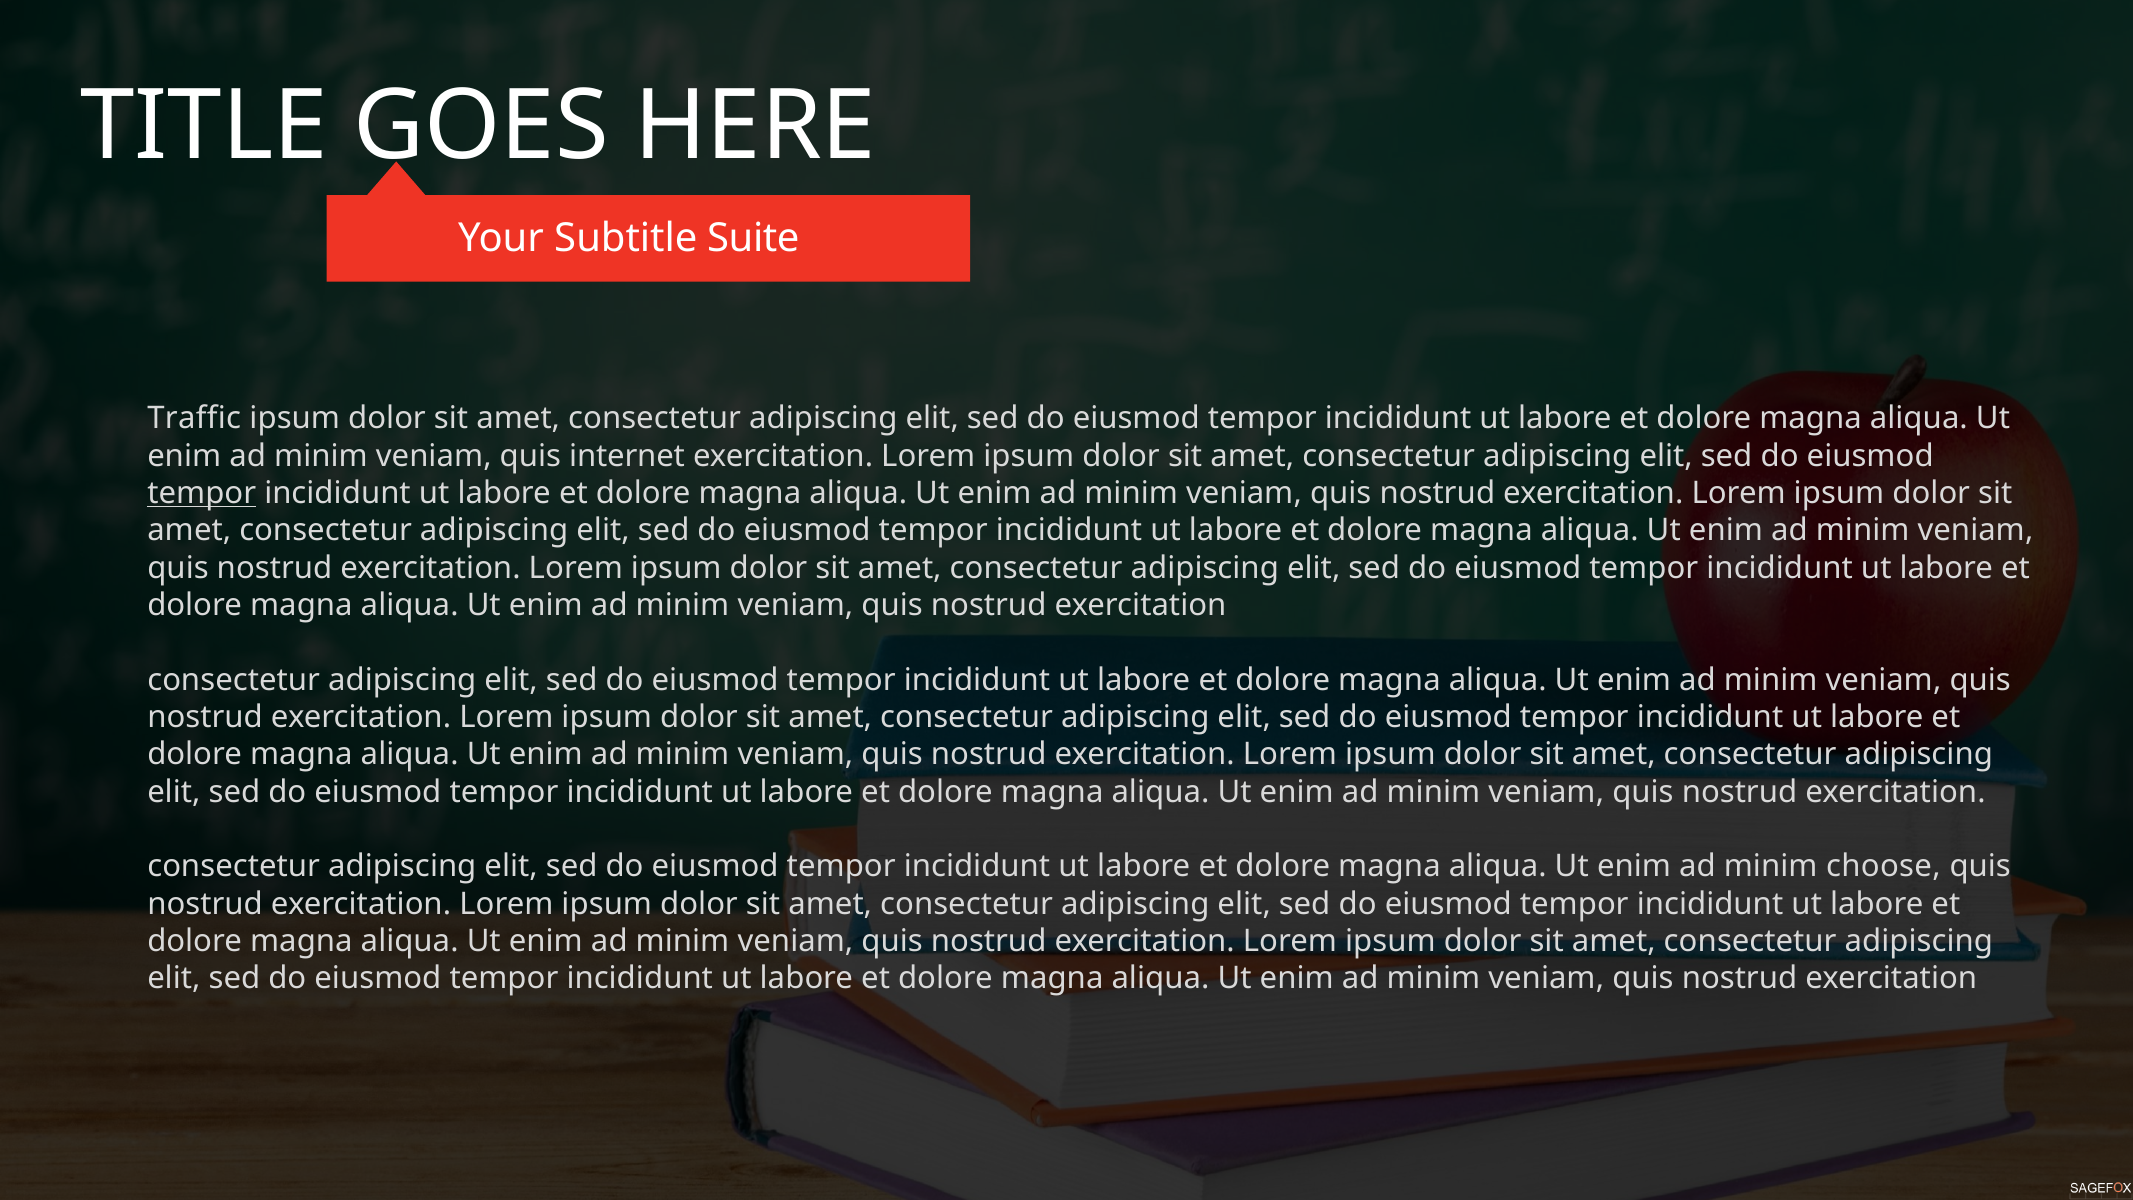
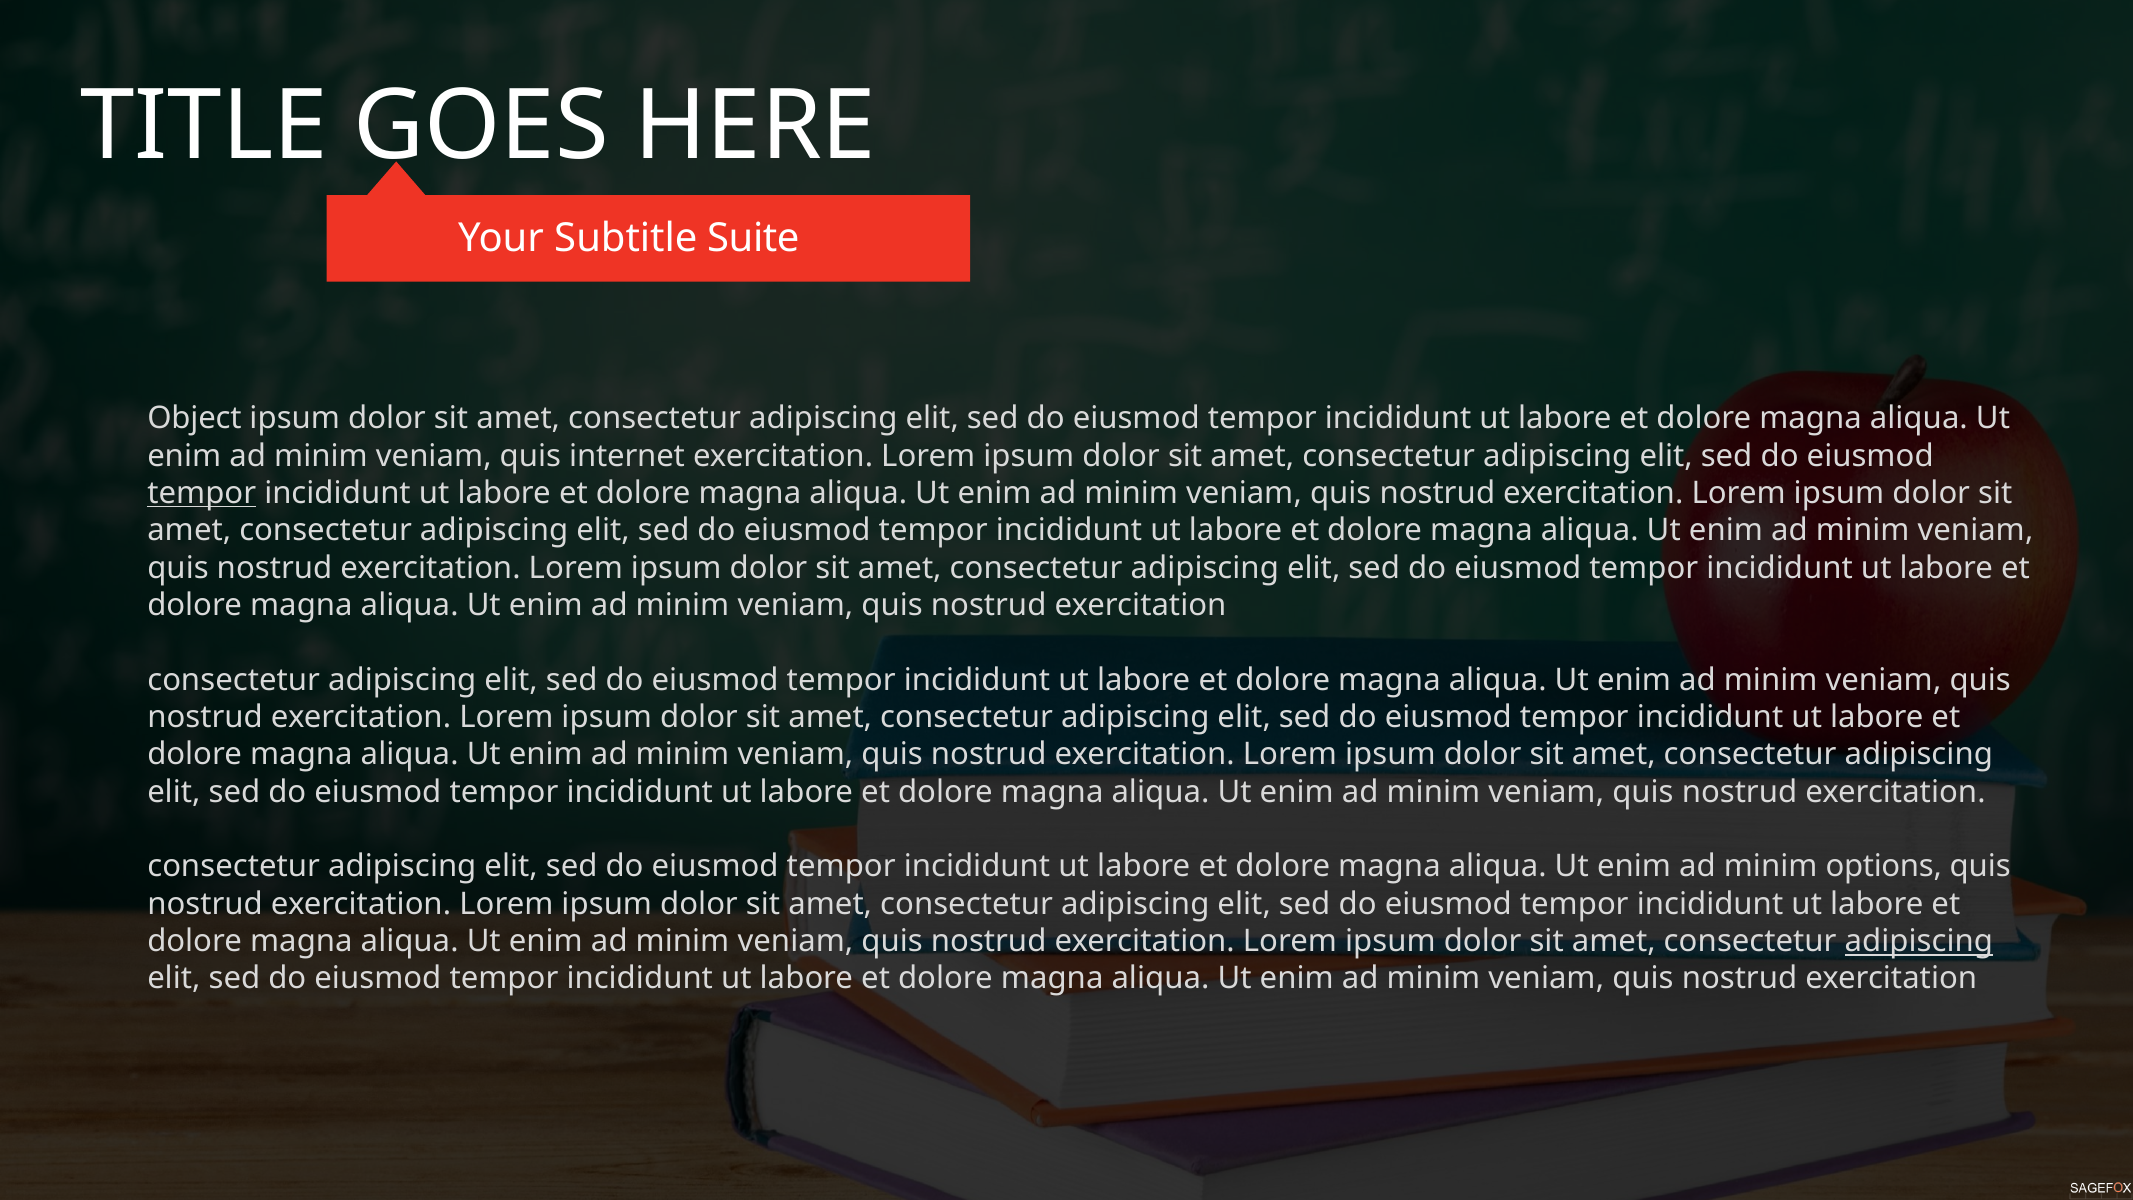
Traffic: Traffic -> Object
choose: choose -> options
adipiscing at (1919, 941) underline: none -> present
